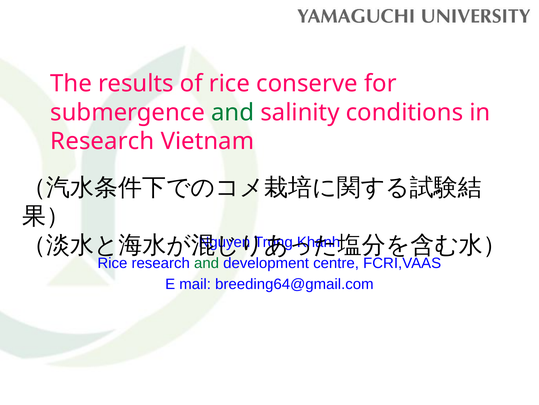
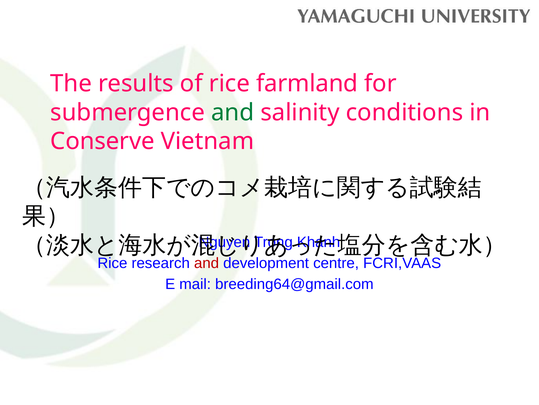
conserve: conserve -> farmland
Research at (102, 141): Research -> Conserve
and at (207, 263) colour: green -> red
